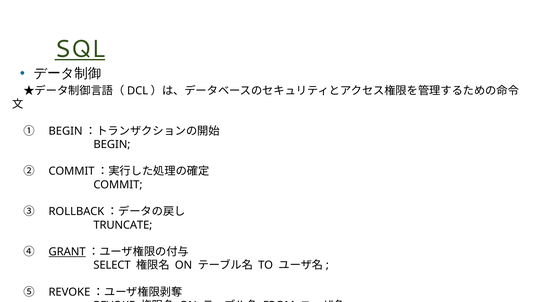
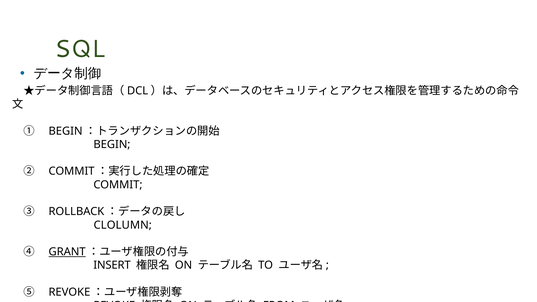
SQL underline: present -> none
TRUNCATE: TRUNCATE -> CLOLUMN
SELECT: SELECT -> INSERT
